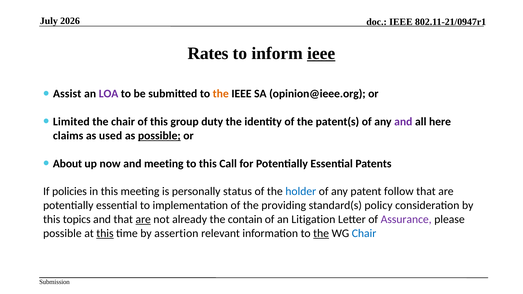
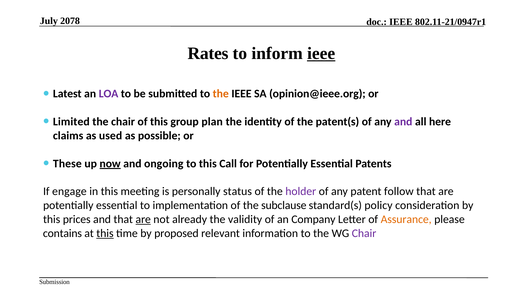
2026: 2026 -> 2078
Assist: Assist -> Latest
duty: duty -> plan
possible at (159, 136) underline: present -> none
About: About -> These
now underline: none -> present
and meeting: meeting -> ongoing
policies: policies -> engage
holder colour: blue -> purple
providing: providing -> subclause
topics: topics -> prices
contain: contain -> validity
Litigation: Litigation -> Company
Assurance colour: purple -> orange
possible at (62, 233): possible -> contains
assertion: assertion -> proposed
the at (321, 233) underline: present -> none
Chair at (364, 233) colour: blue -> purple
